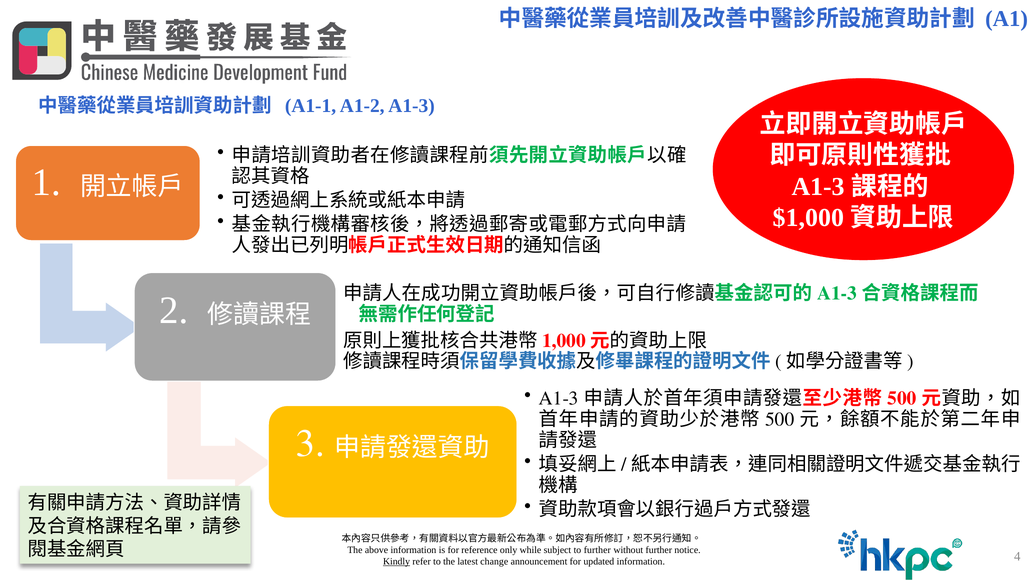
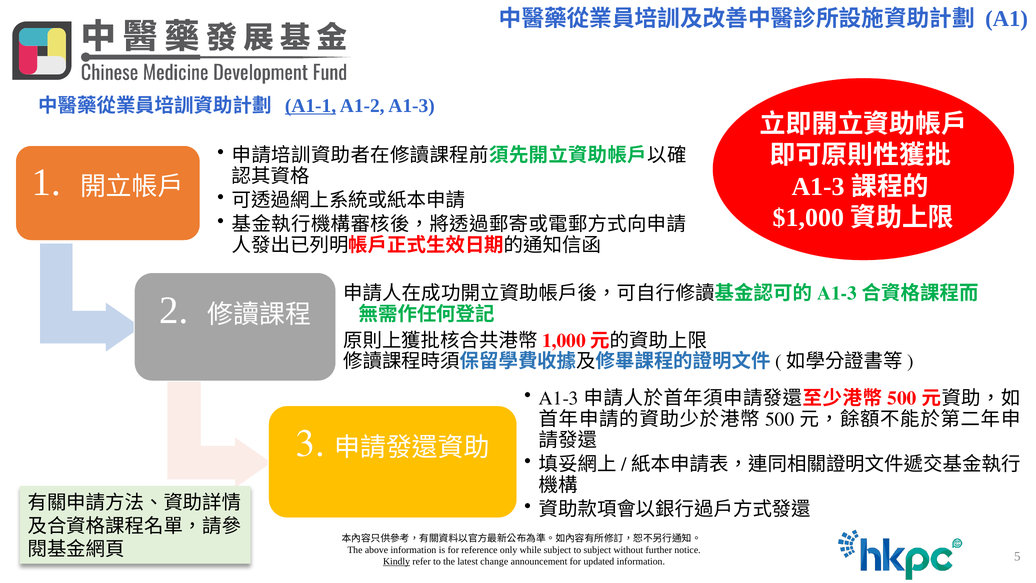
A1-1 underline: none -> present
4: 4 -> 5
to further: further -> subject
